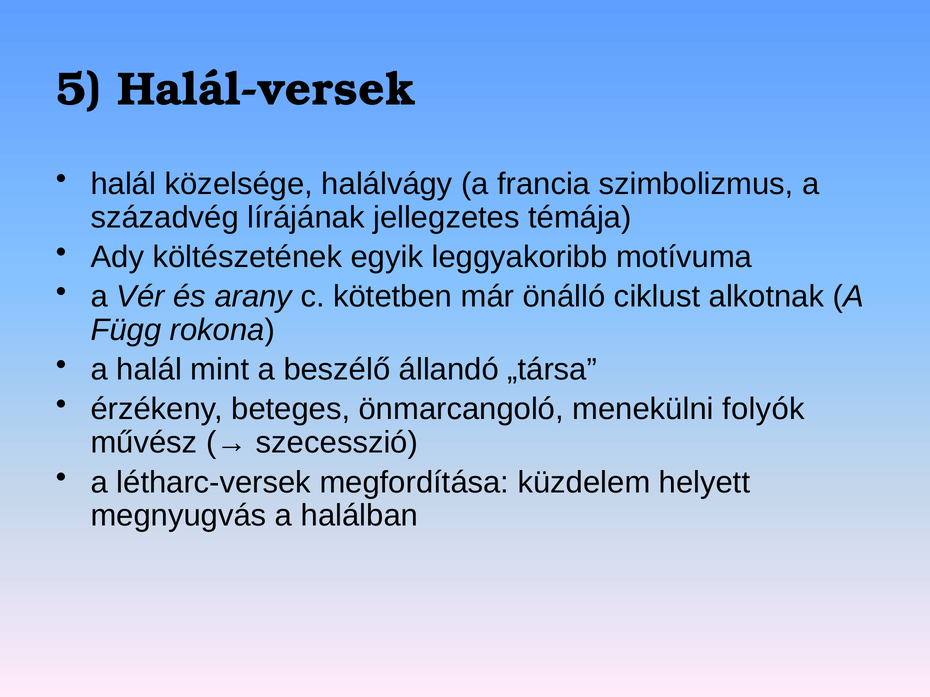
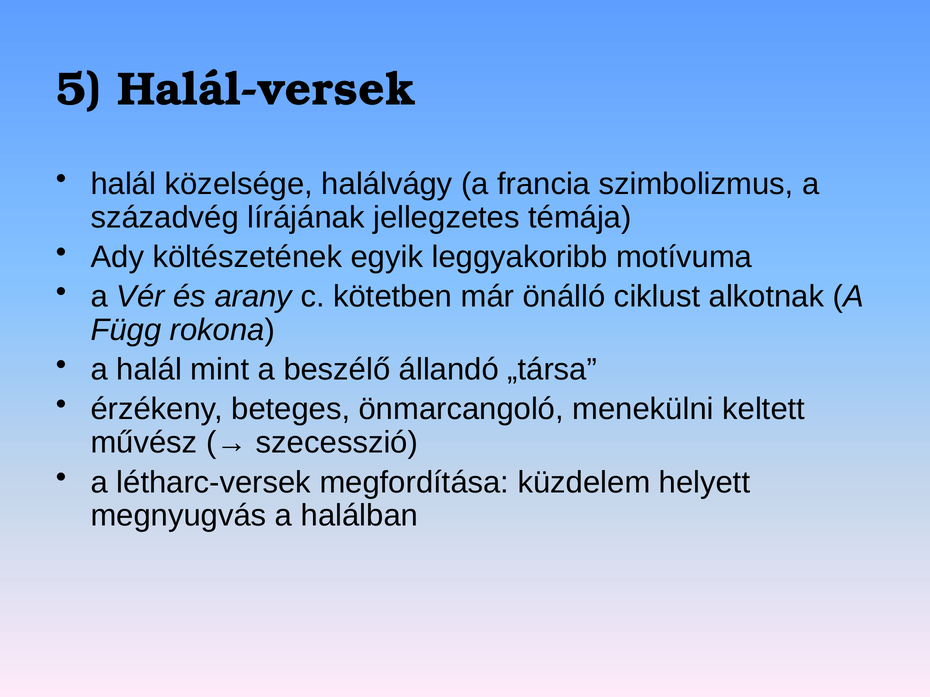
folyók: folyók -> keltett
